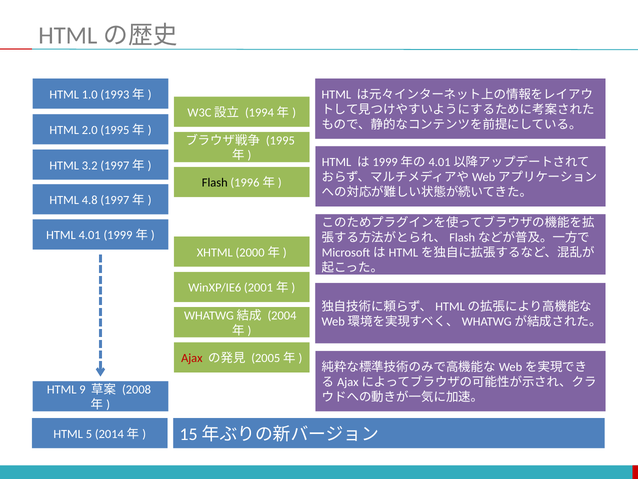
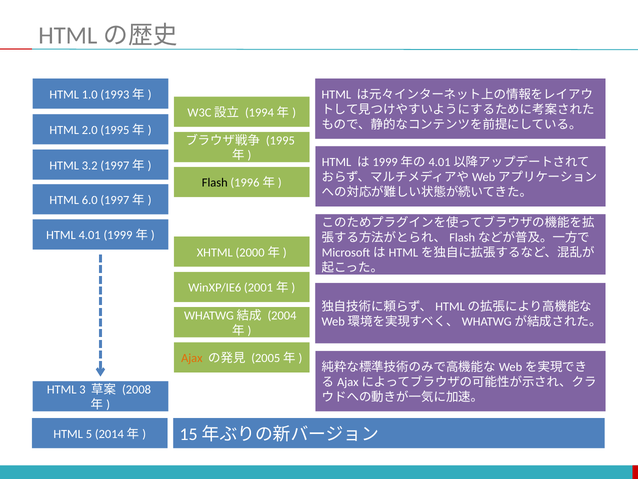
4.8: 4.8 -> 6.0
Ajax colour: red -> orange
9: 9 -> 3
